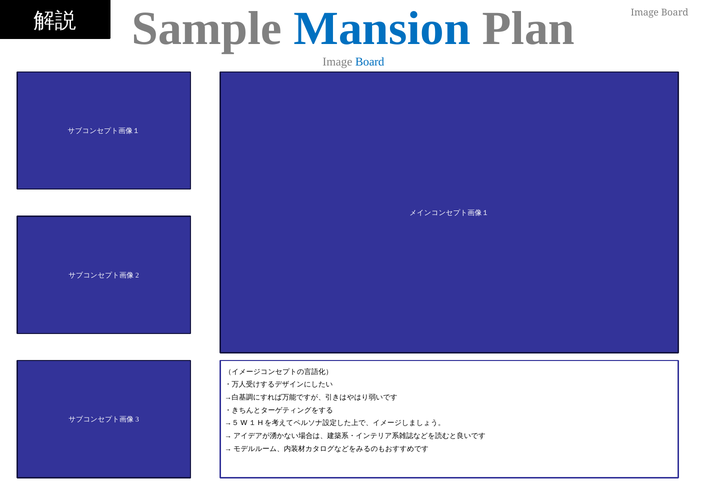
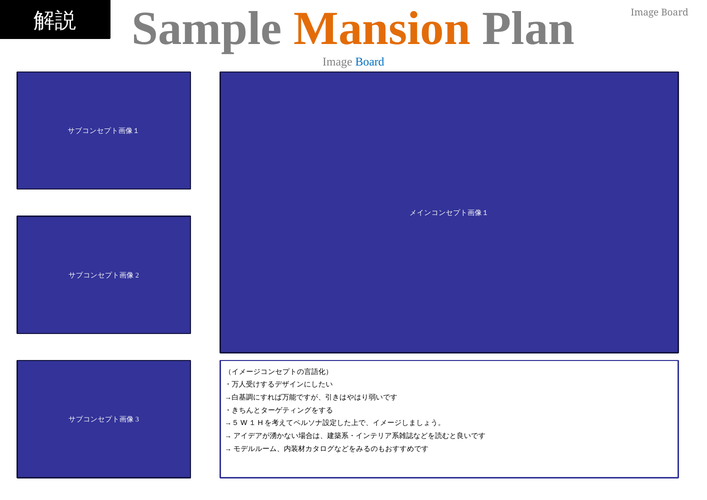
Mansion colour: blue -> orange
